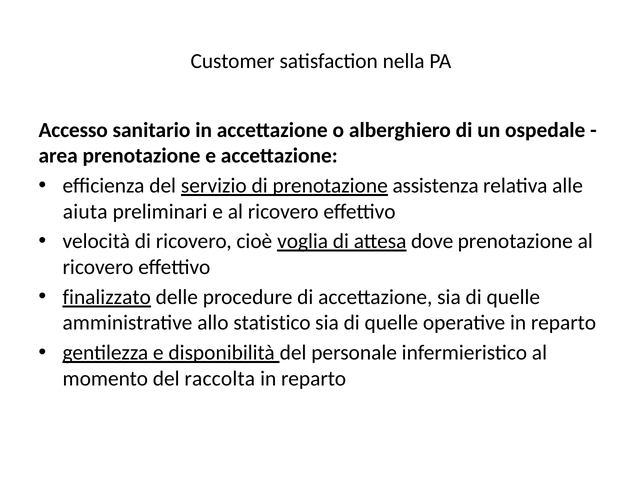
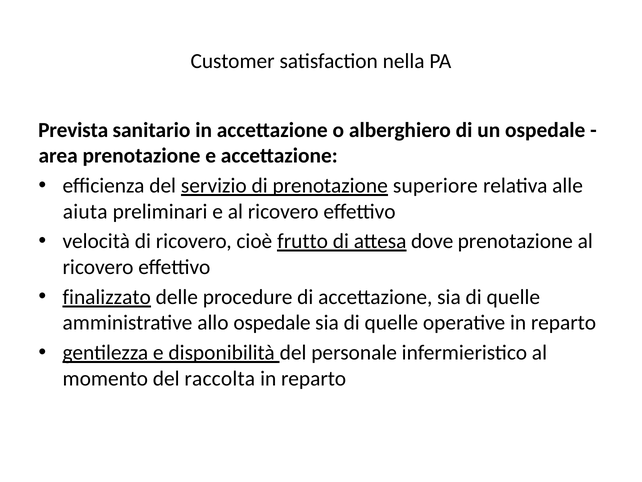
Accesso: Accesso -> Prevista
assistenza: assistenza -> superiore
voglia: voglia -> frutto
allo statistico: statistico -> ospedale
